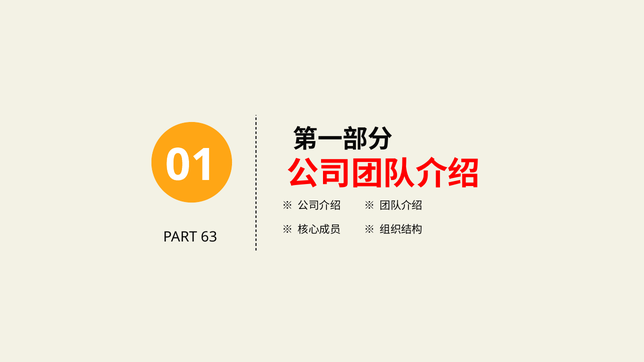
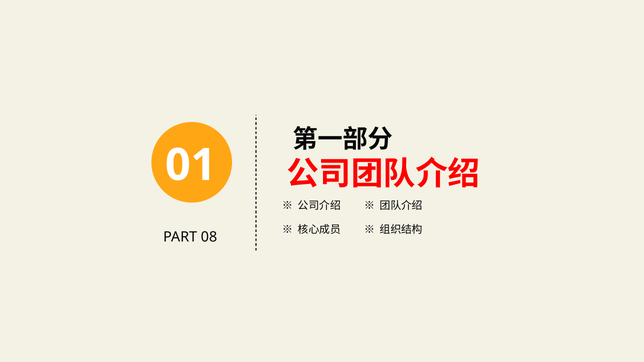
63: 63 -> 08
